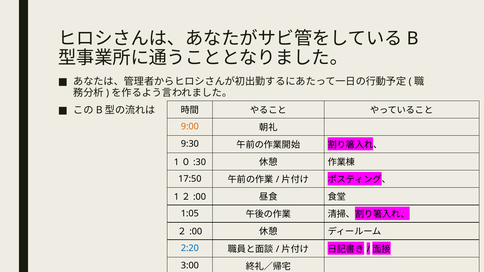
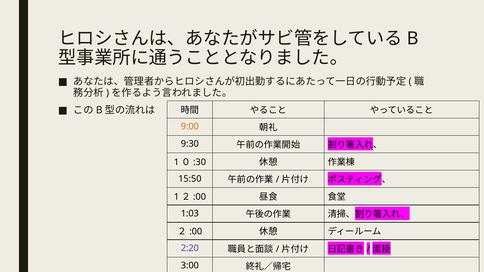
17:50: 17:50 -> 15:50
1:05: 1:05 -> 1:03
2:20 colour: blue -> purple
